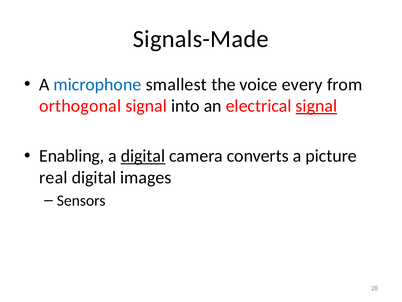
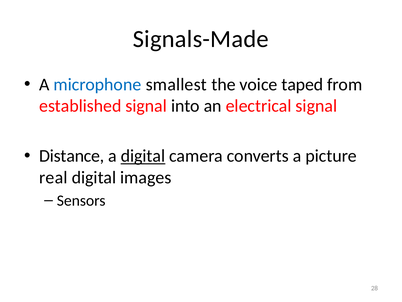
every: every -> taped
orthogonal: orthogonal -> established
signal at (316, 106) underline: present -> none
Enabling: Enabling -> Distance
